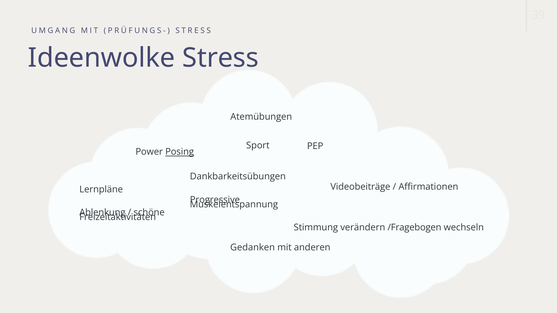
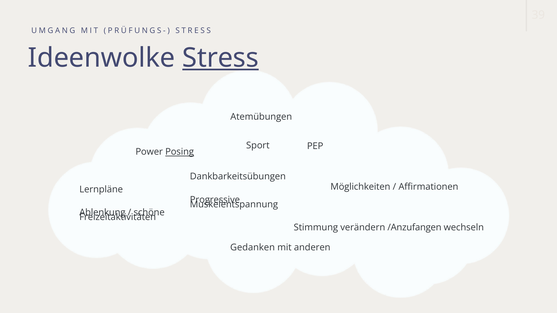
Stress at (221, 58) underline: none -> present
Videobeiträge: Videobeiträge -> Möglichkeiten
/Fragebogen: /Fragebogen -> /Anzufangen
